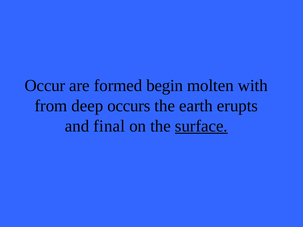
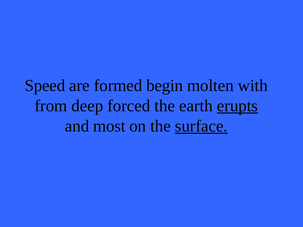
Occur: Occur -> Speed
occurs: occurs -> forced
erupts underline: none -> present
final: final -> most
